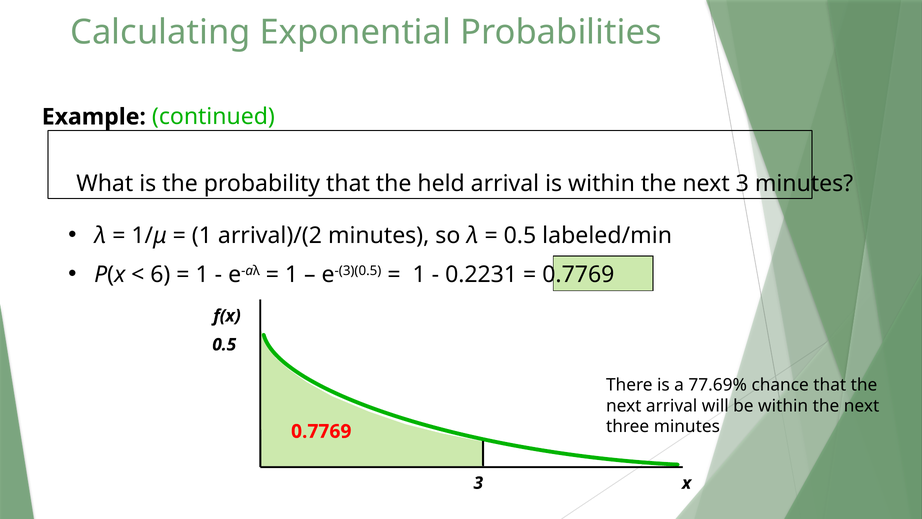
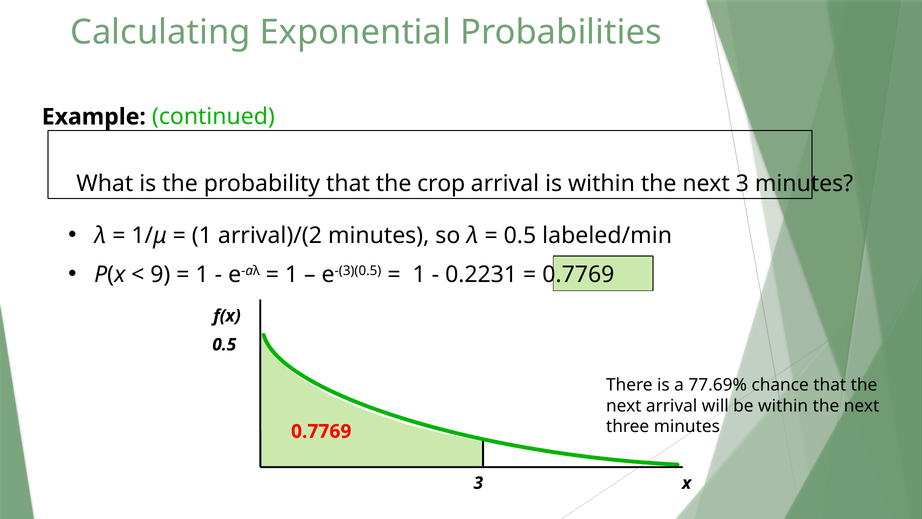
held: held -> crop
6: 6 -> 9
